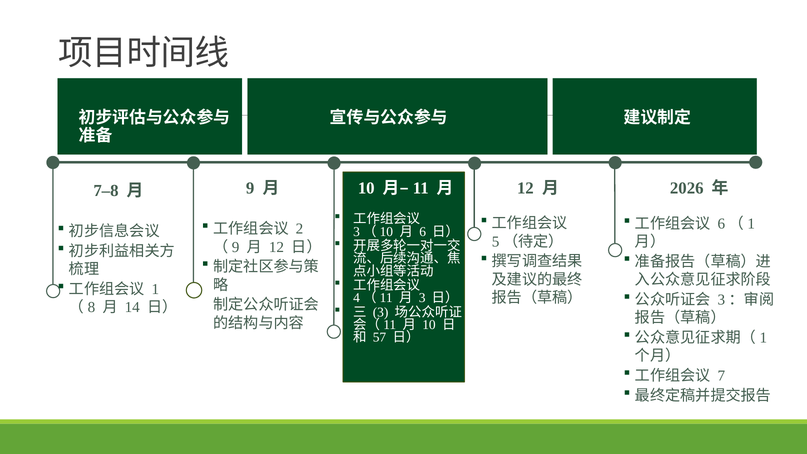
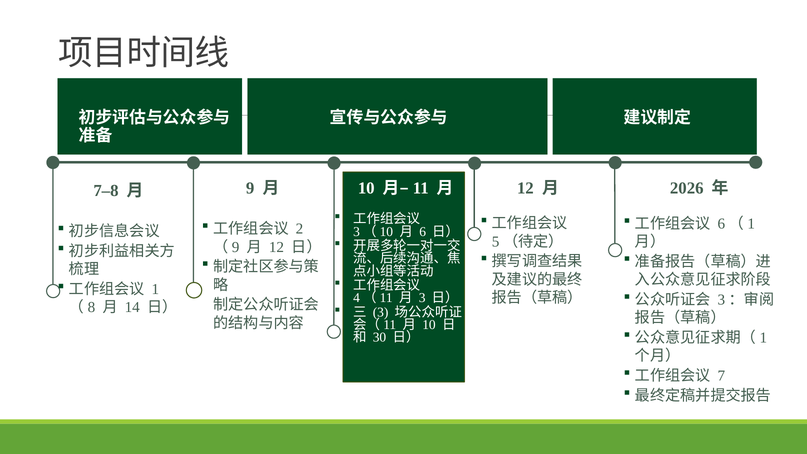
57: 57 -> 30
